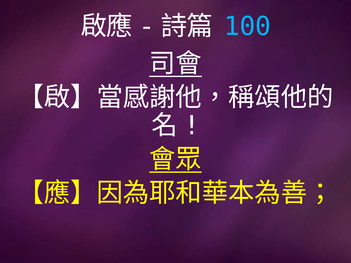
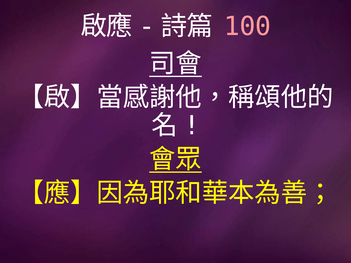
100 colour: light blue -> pink
